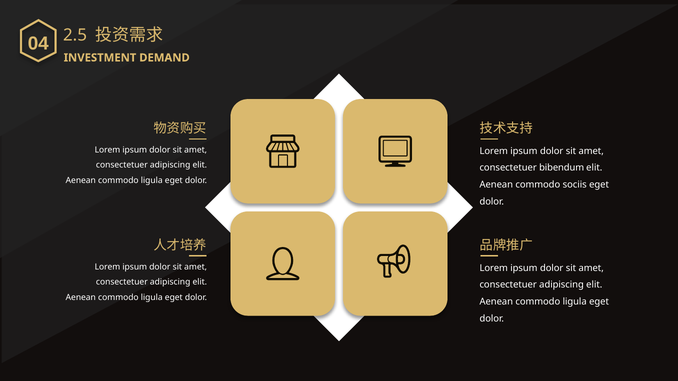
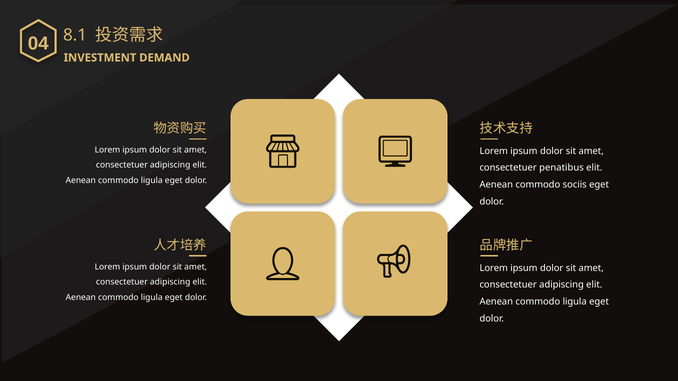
2.5: 2.5 -> 8.1
bibendum: bibendum -> penatibus
